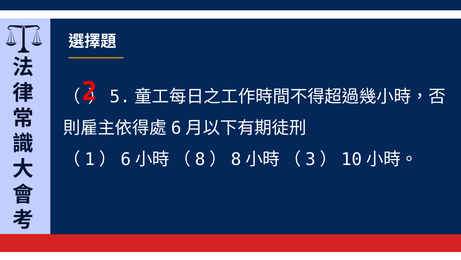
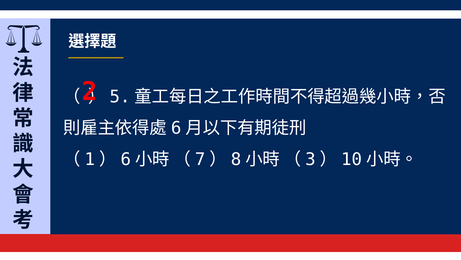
8 at (200, 159): 8 -> 7
